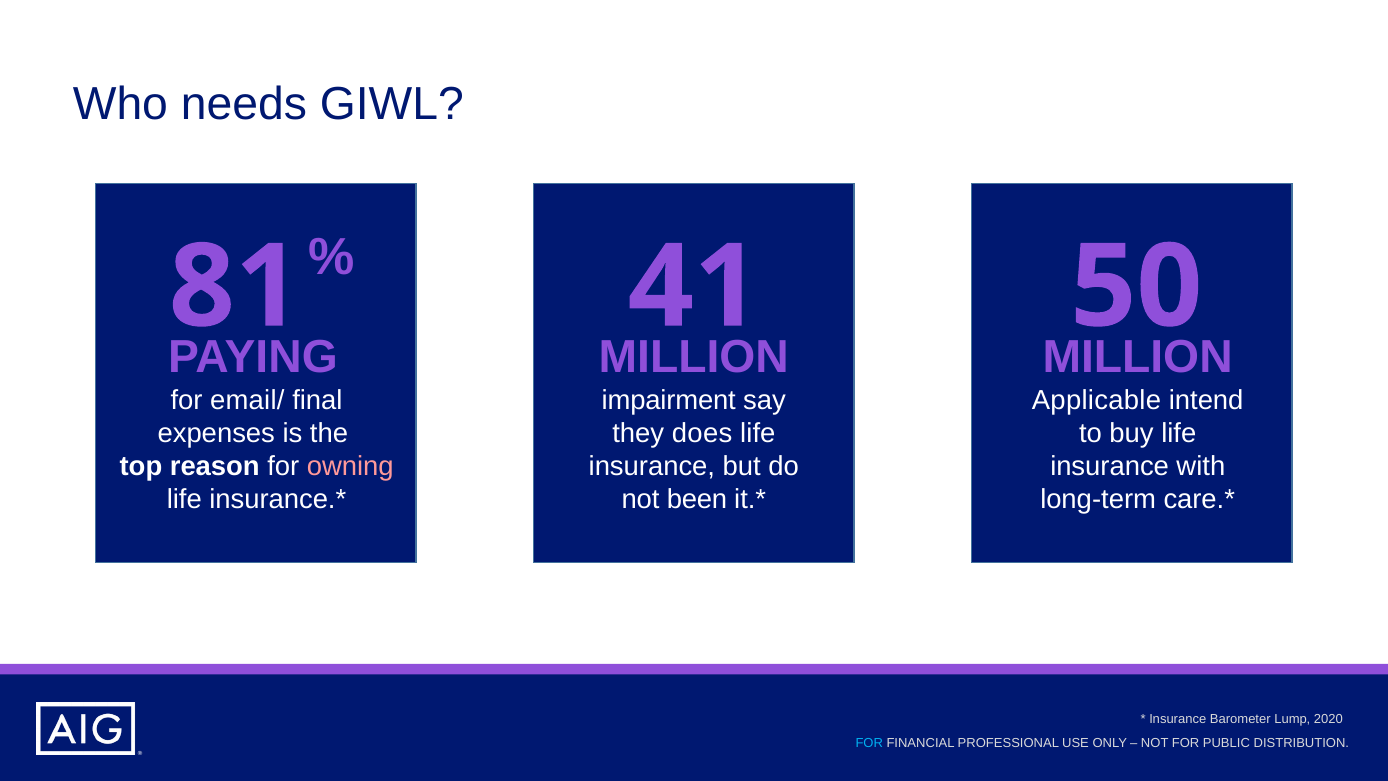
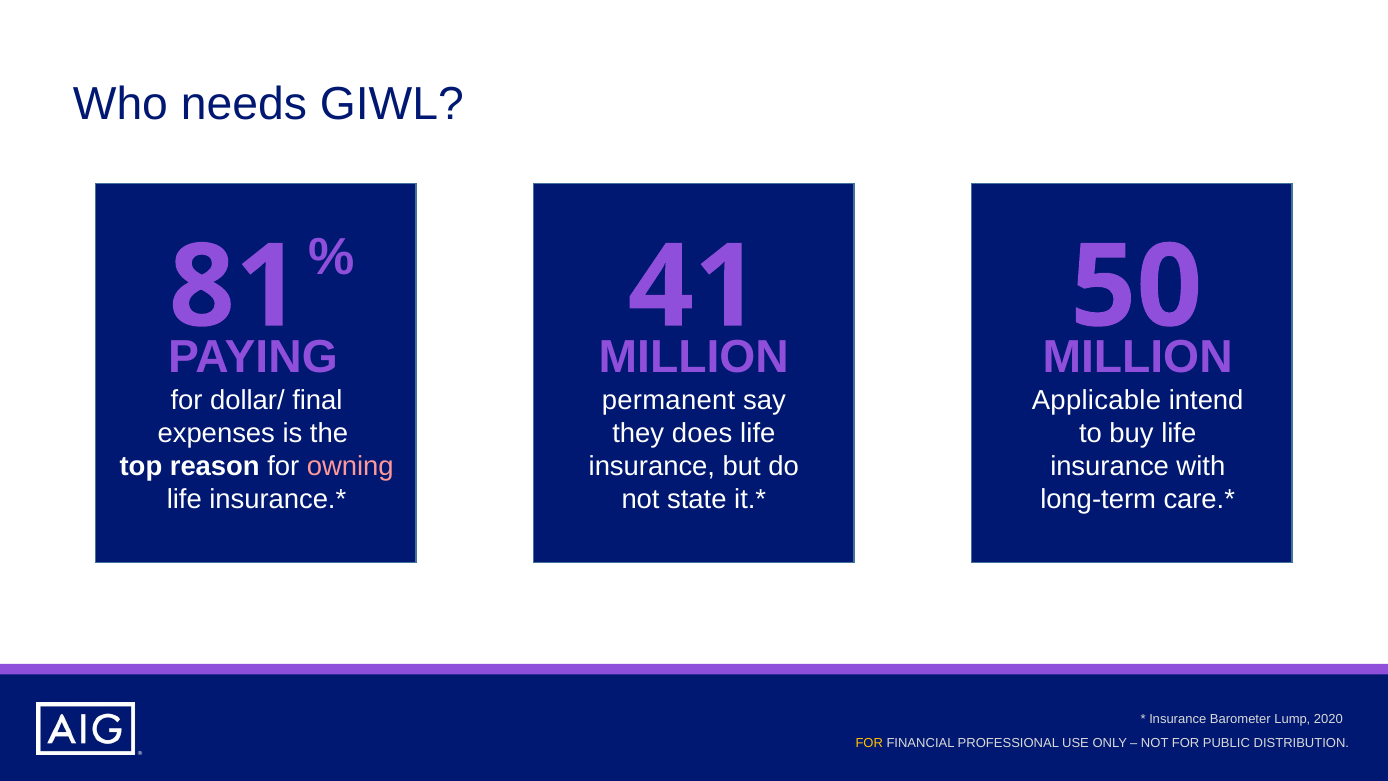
email/: email/ -> dollar/
impairment: impairment -> permanent
been: been -> state
FOR at (869, 743) colour: light blue -> yellow
